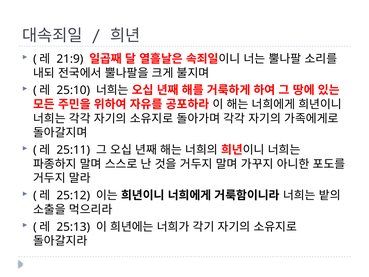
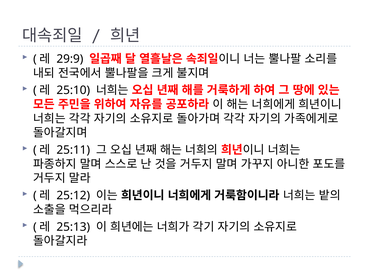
21:9: 21:9 -> 29:9
